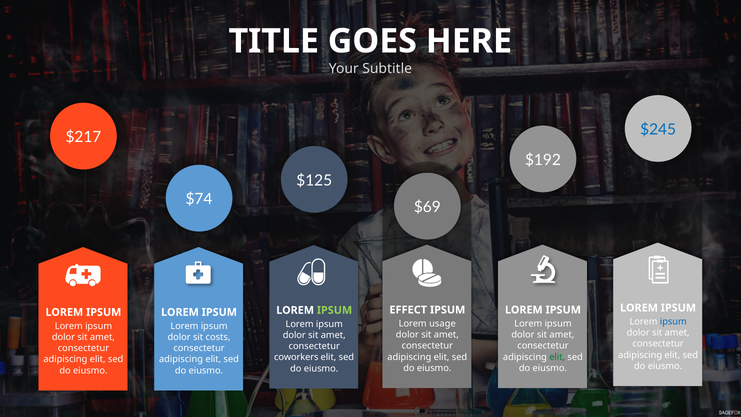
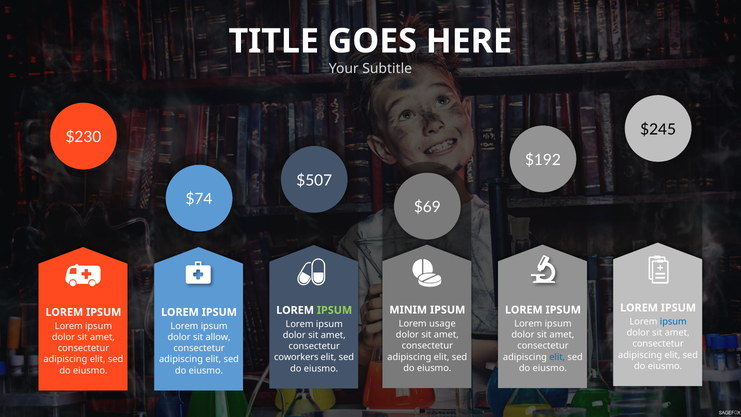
$245 colour: blue -> black
$217: $217 -> $230
$125: $125 -> $507
EFFECT: EFFECT -> MINIM
costs: costs -> allow
elit at (557, 357) colour: green -> blue
